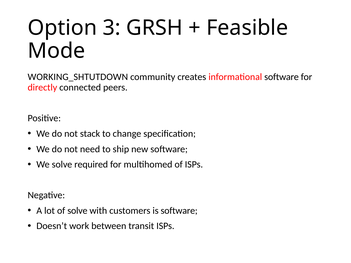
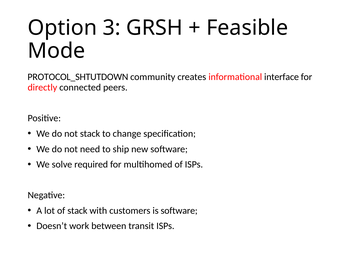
WORKING_SHTUTDOWN: WORKING_SHTUTDOWN -> PROTOCOL_SHTUTDOWN
informational software: software -> interface
of solve: solve -> stack
